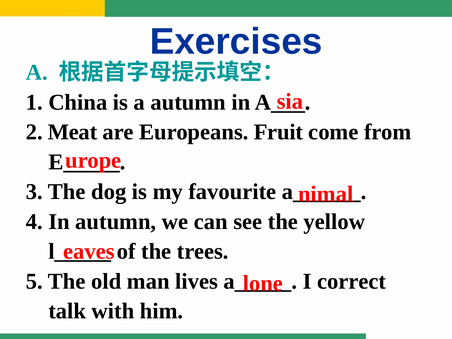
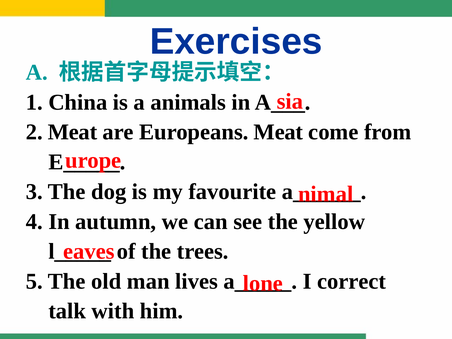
a autumn: autumn -> animals
Europeans Fruit: Fruit -> Meat
